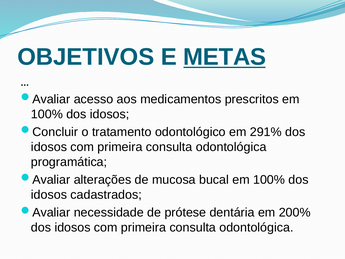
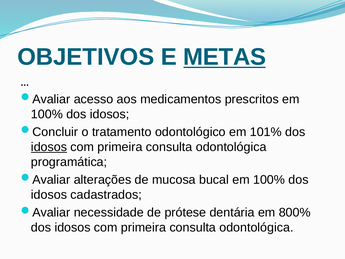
291%: 291% -> 101%
idosos at (49, 147) underline: none -> present
200%: 200% -> 800%
